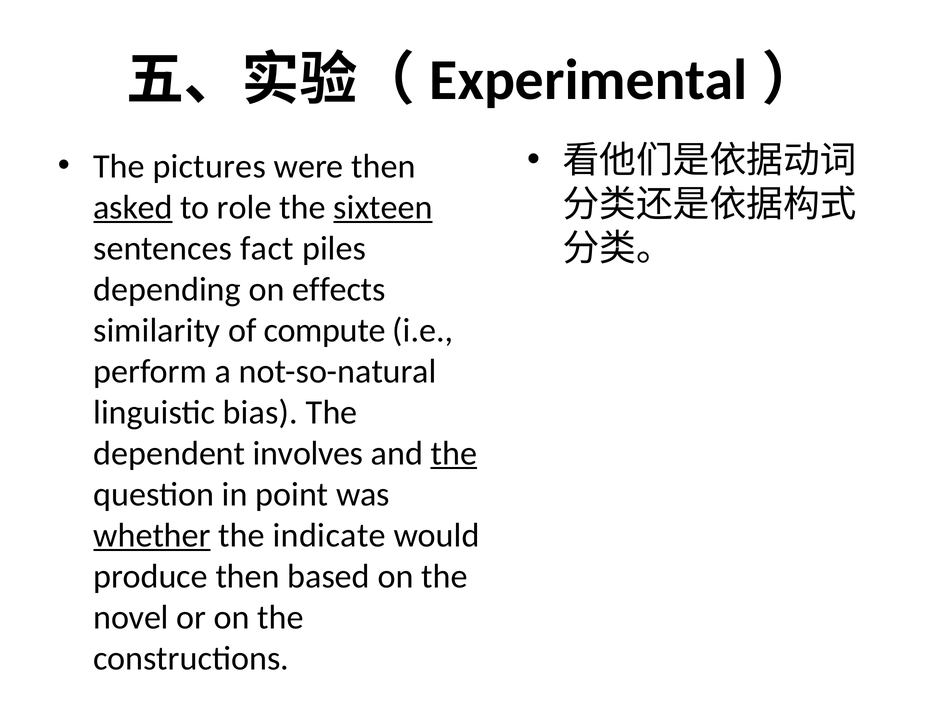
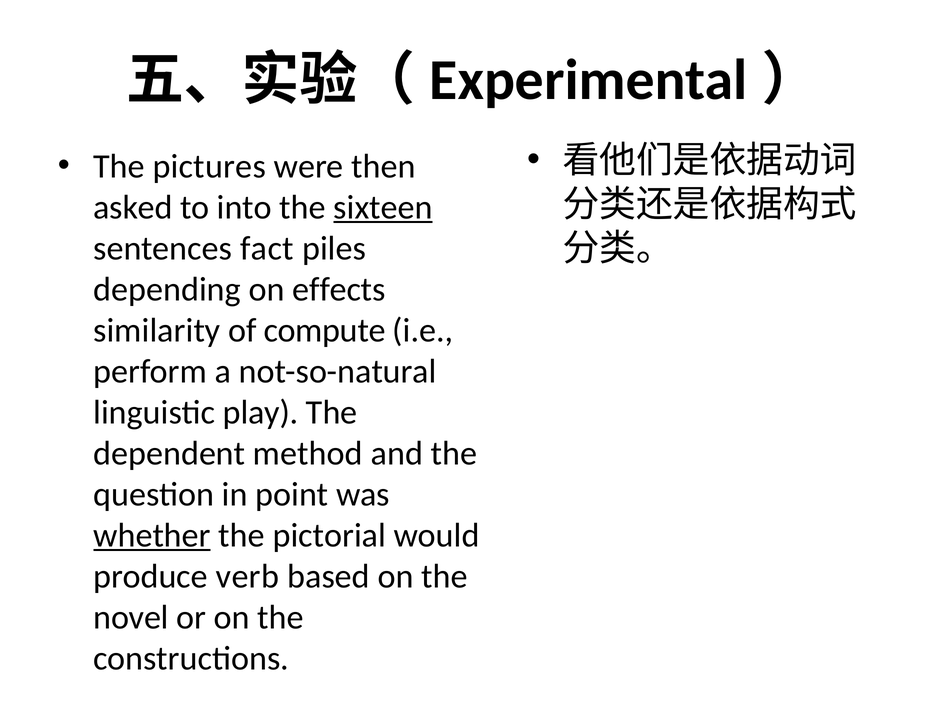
asked underline: present -> none
role: role -> into
bias: bias -> play
involves: involves -> method
the at (454, 453) underline: present -> none
indicate: indicate -> pictorial
produce then: then -> verb
